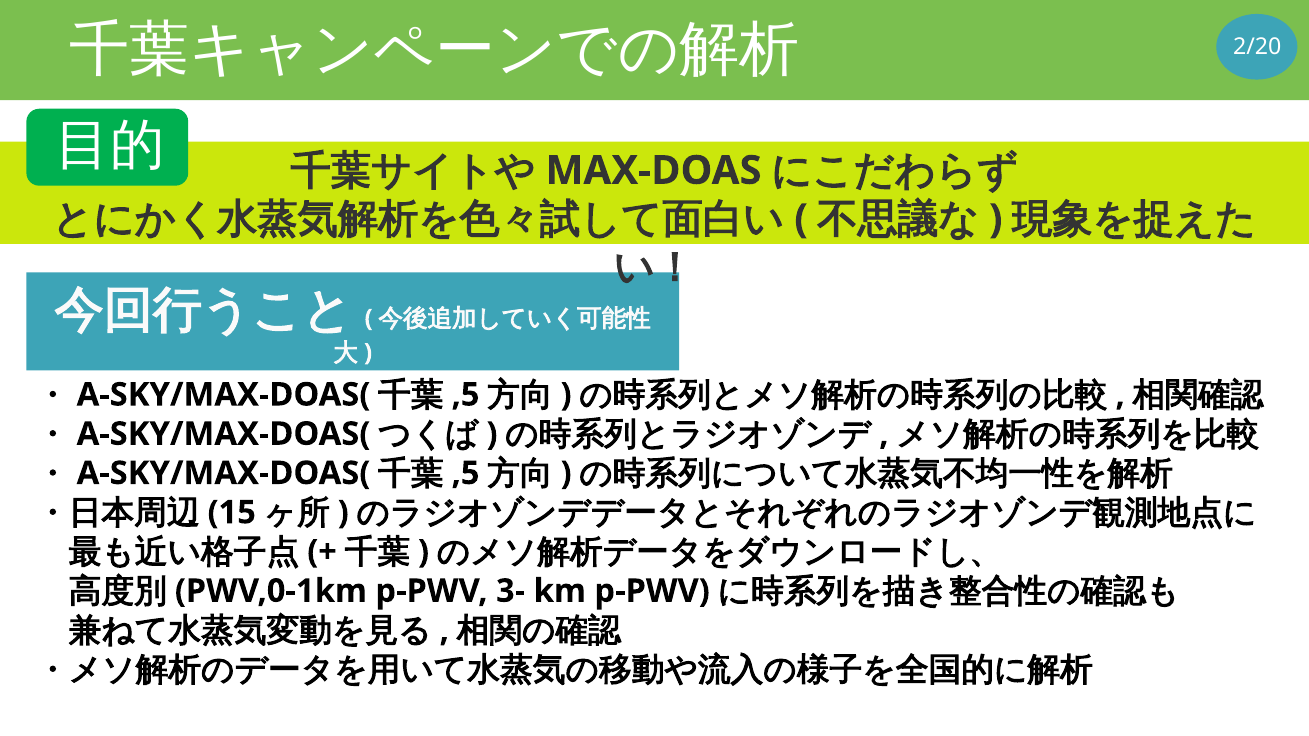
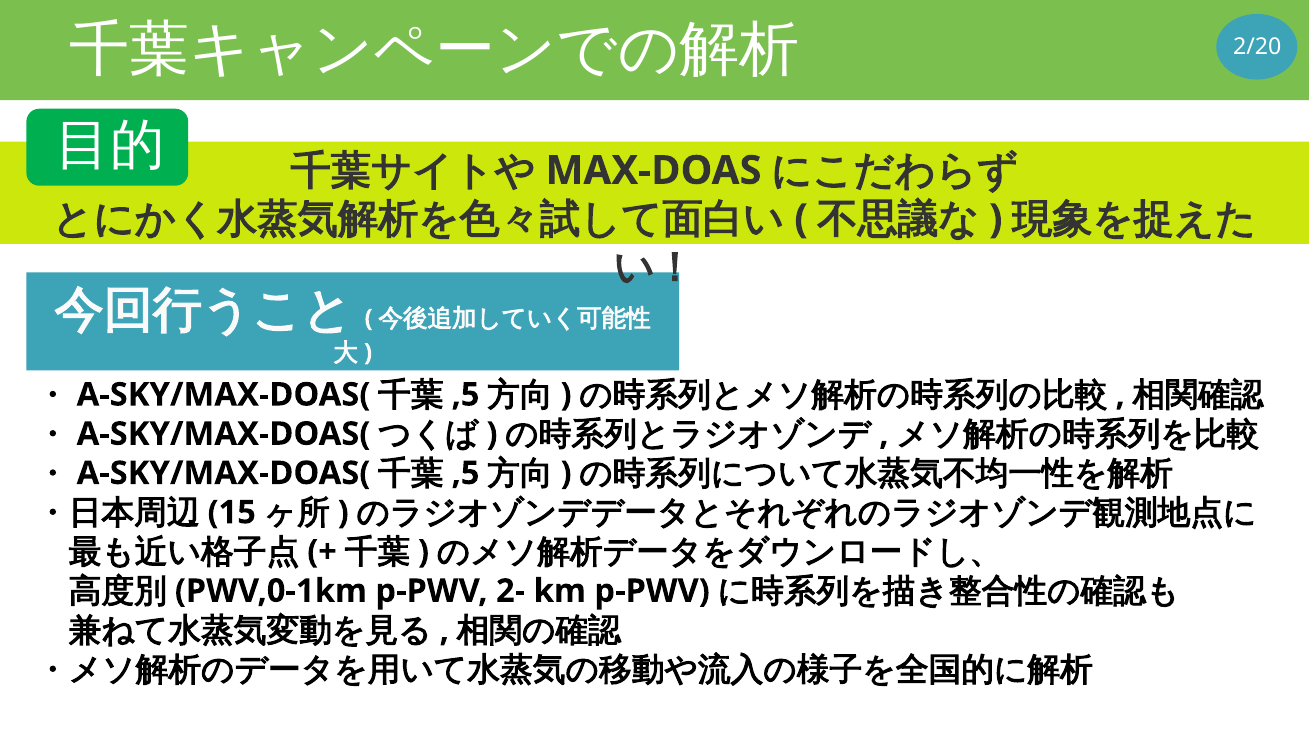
3-: 3- -> 2-
